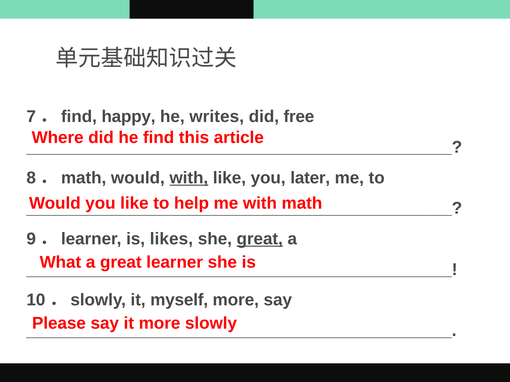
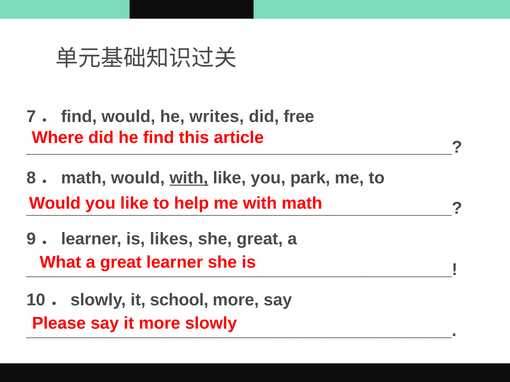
7．find happy: happy -> would
later: later -> park
great at (260, 239) underline: present -> none
myself: myself -> school
